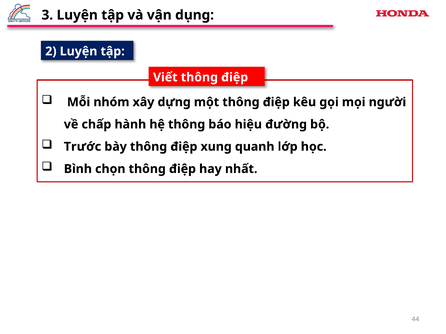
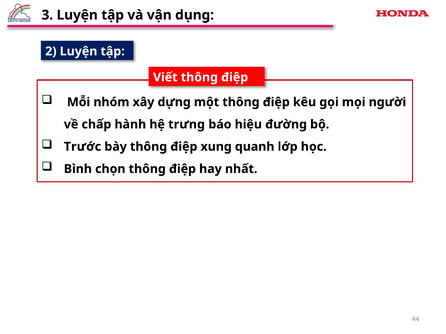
hệ thông: thông -> trưng
